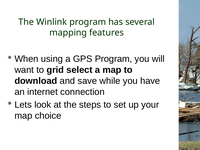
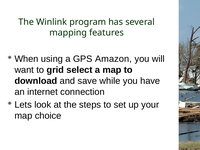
GPS Program: Program -> Amazon
